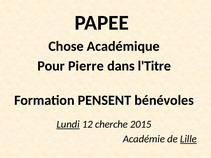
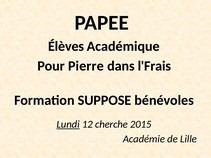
Chose: Chose -> Élèves
l'Titre: l'Titre -> l'Frais
PENSENT: PENSENT -> SUPPOSE
Lille underline: present -> none
